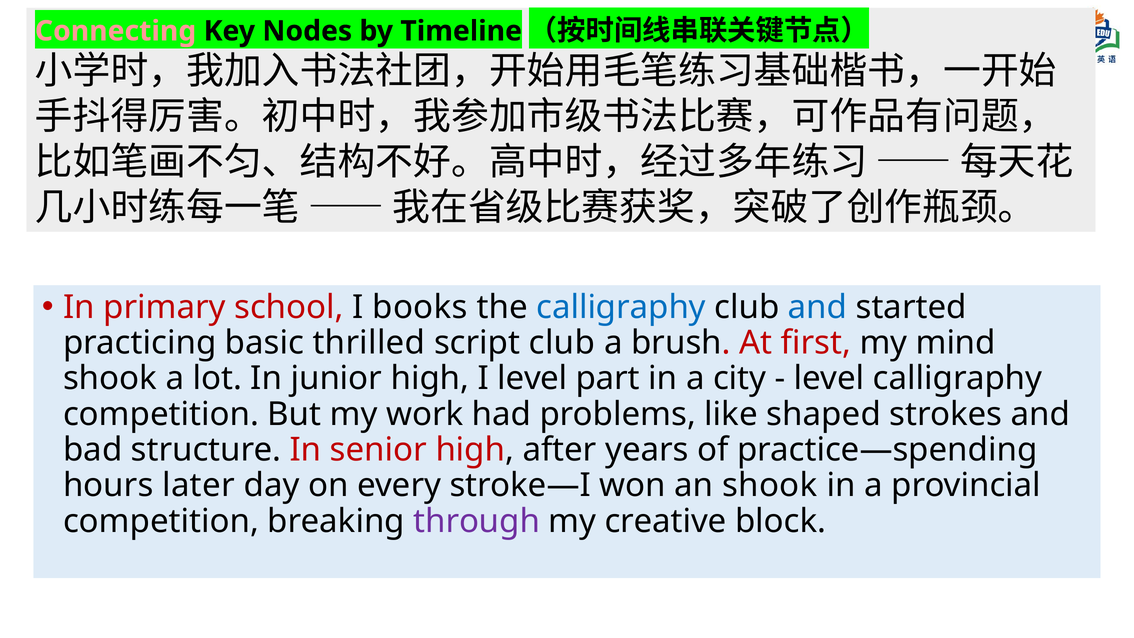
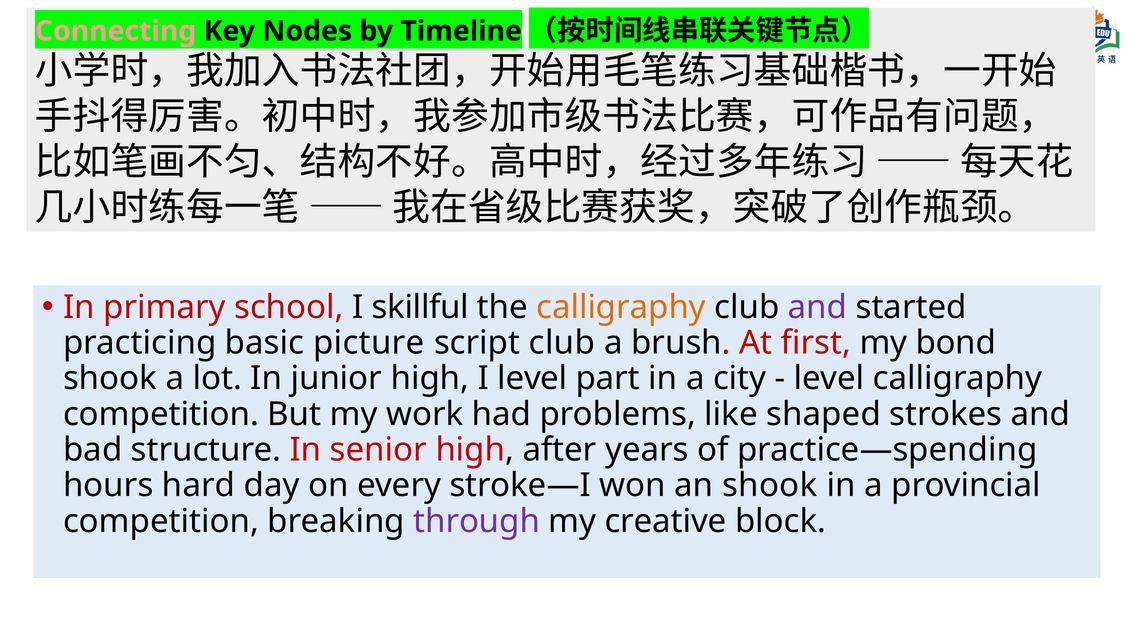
books: books -> skillful
calligraphy at (621, 307) colour: blue -> orange
and at (818, 307) colour: blue -> purple
thrilled: thrilled -> picture
mind: mind -> bond
later: later -> hard
